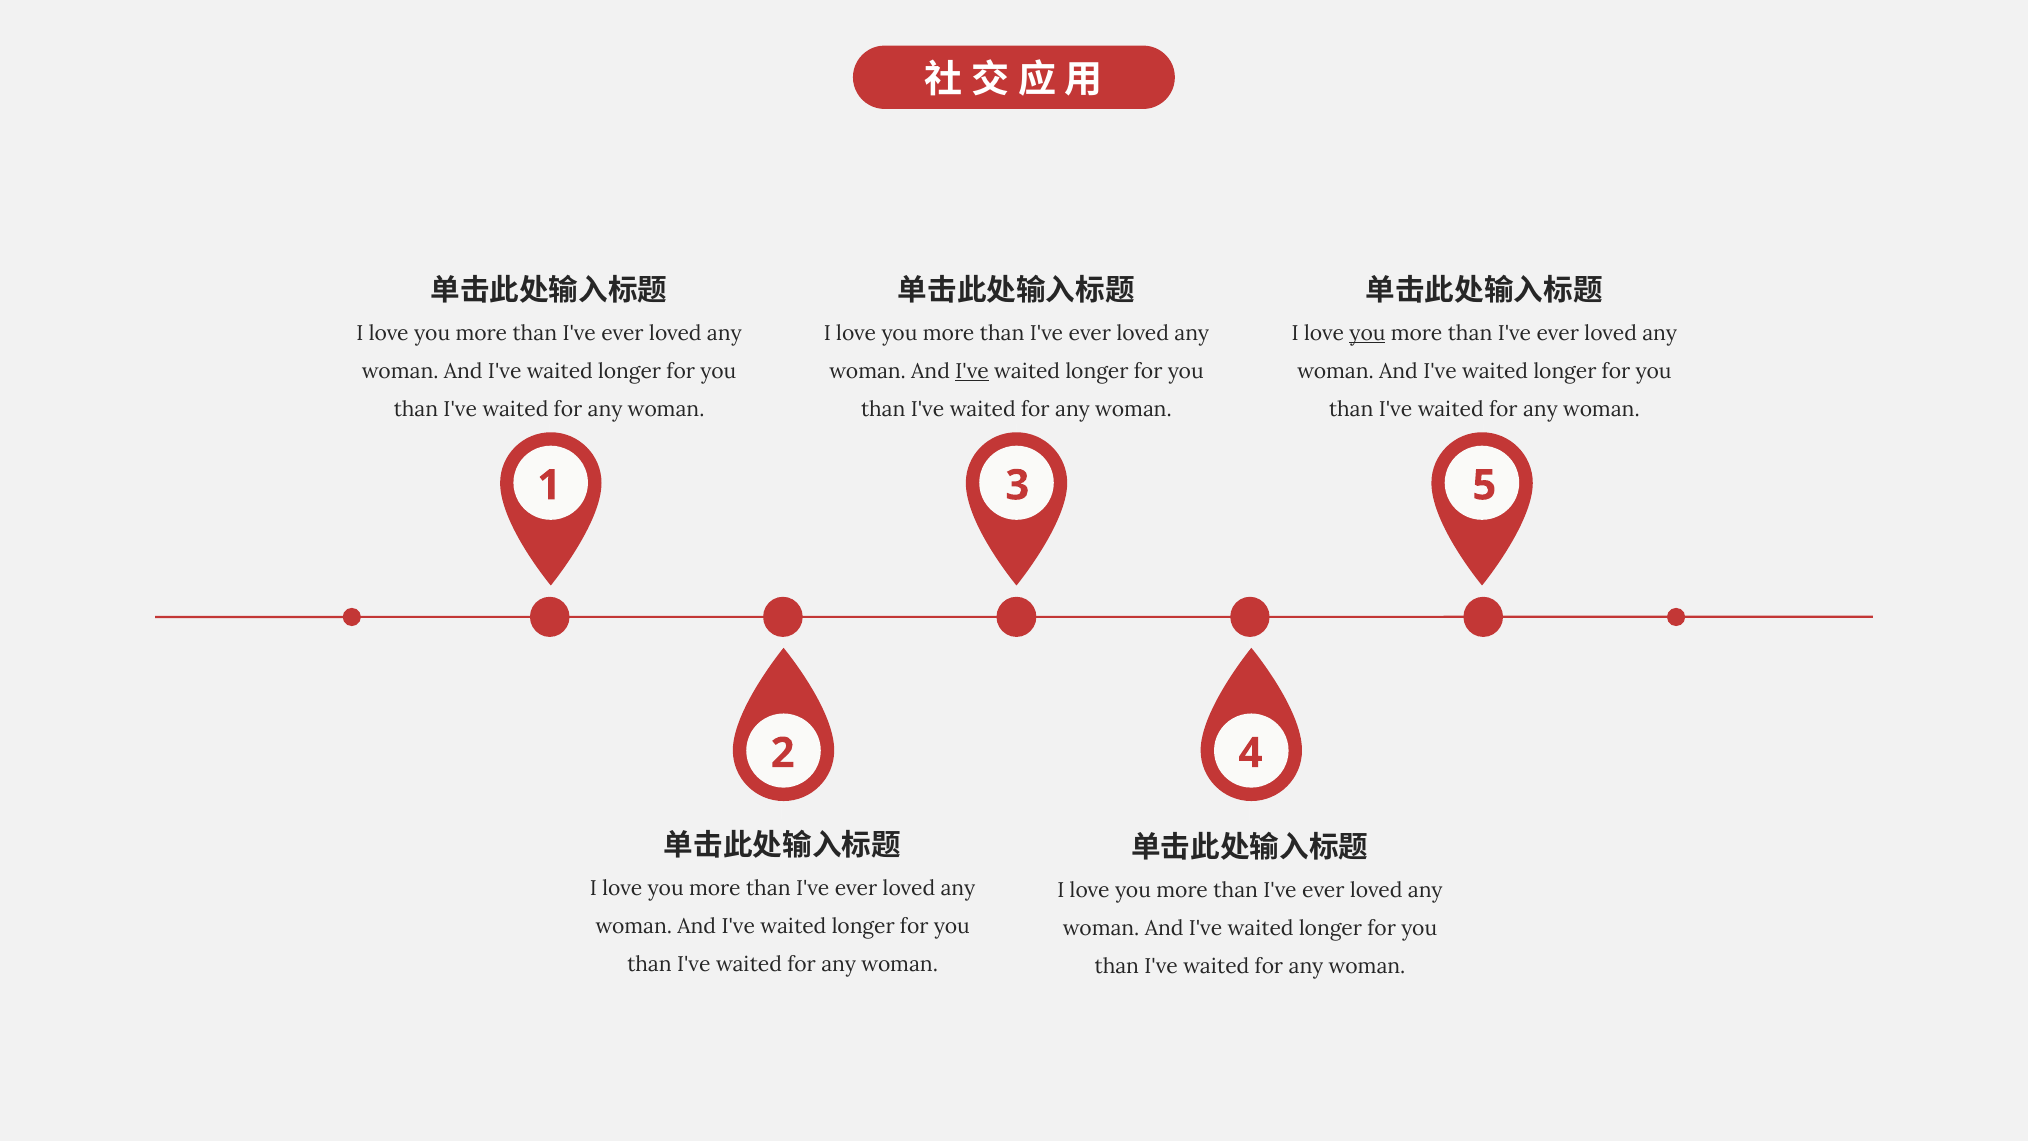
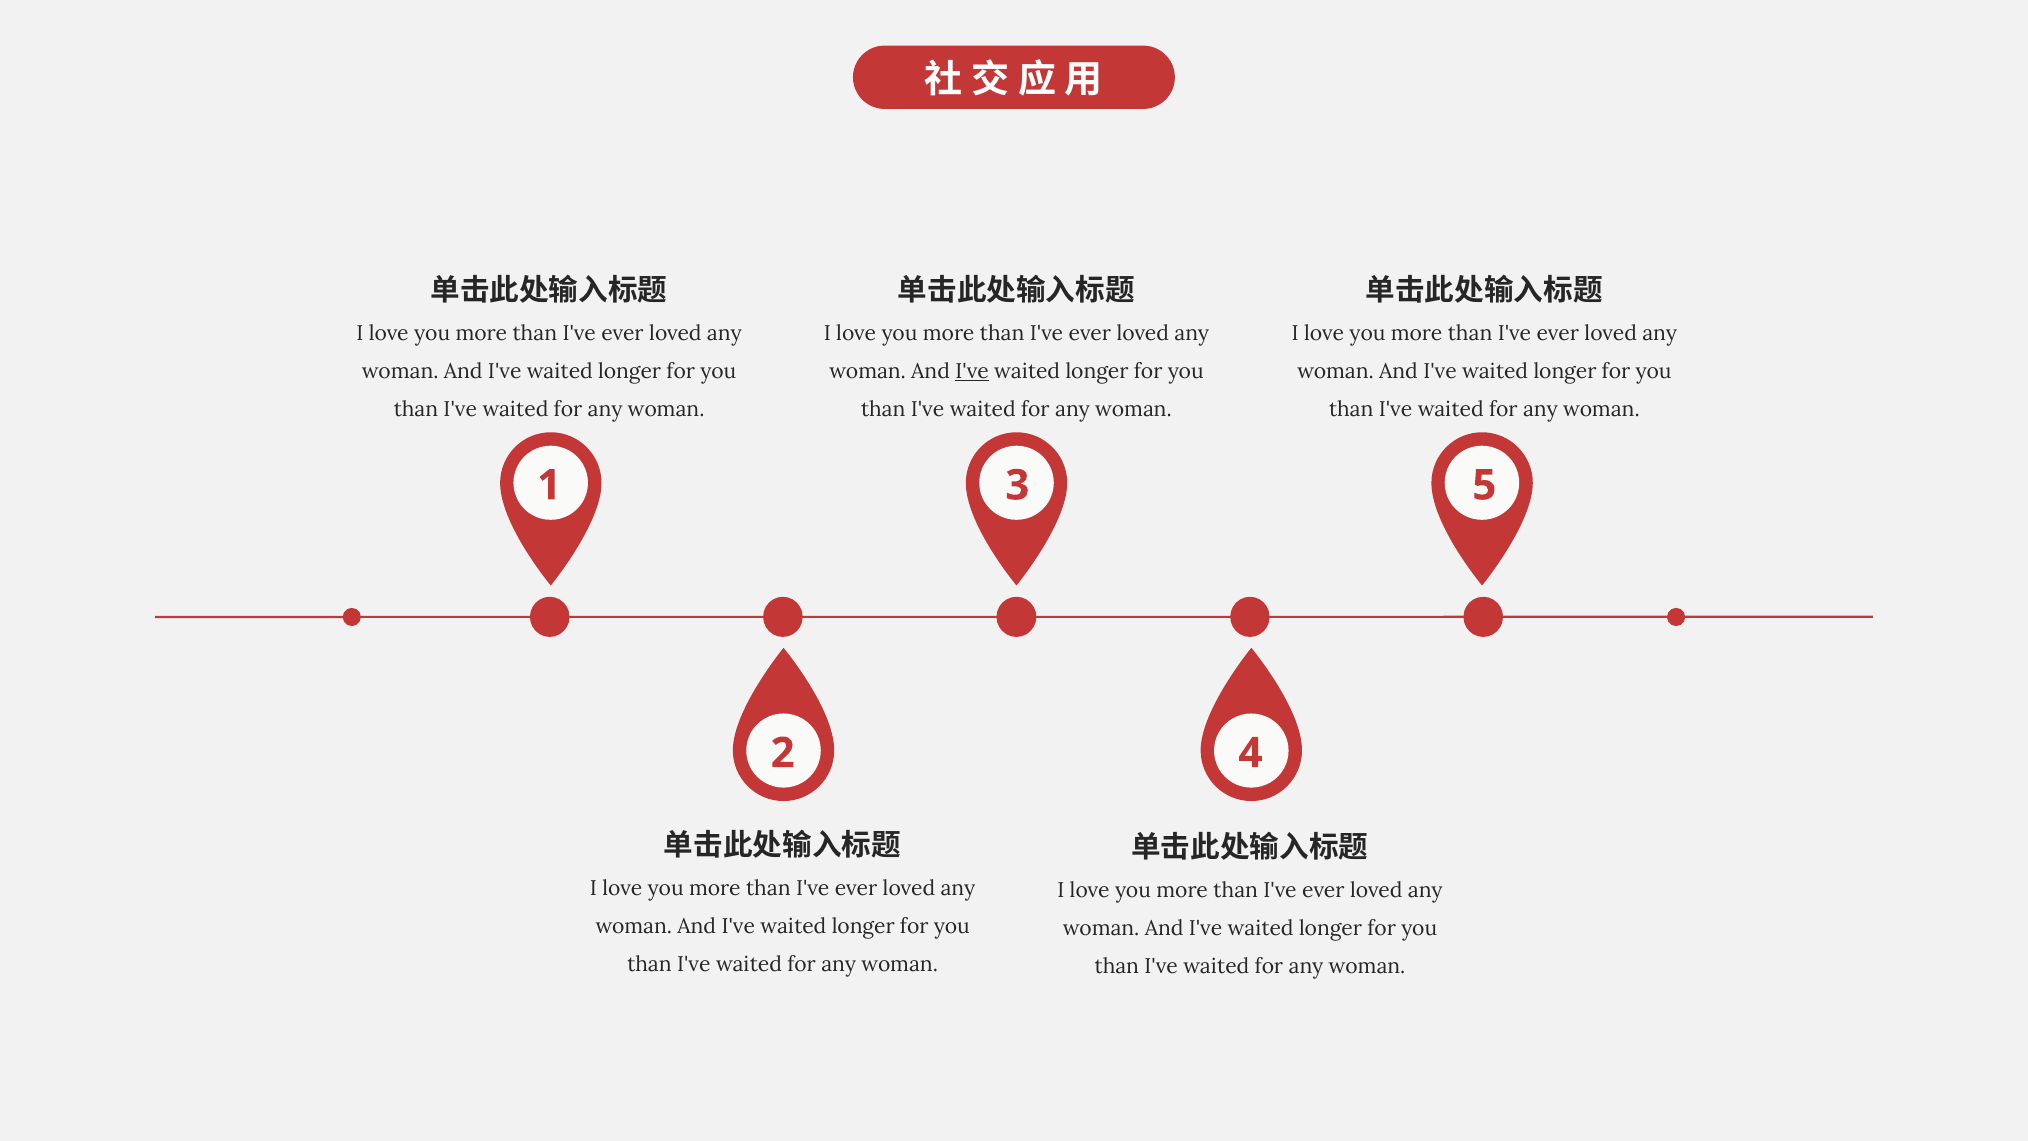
you at (1367, 333) underline: present -> none
